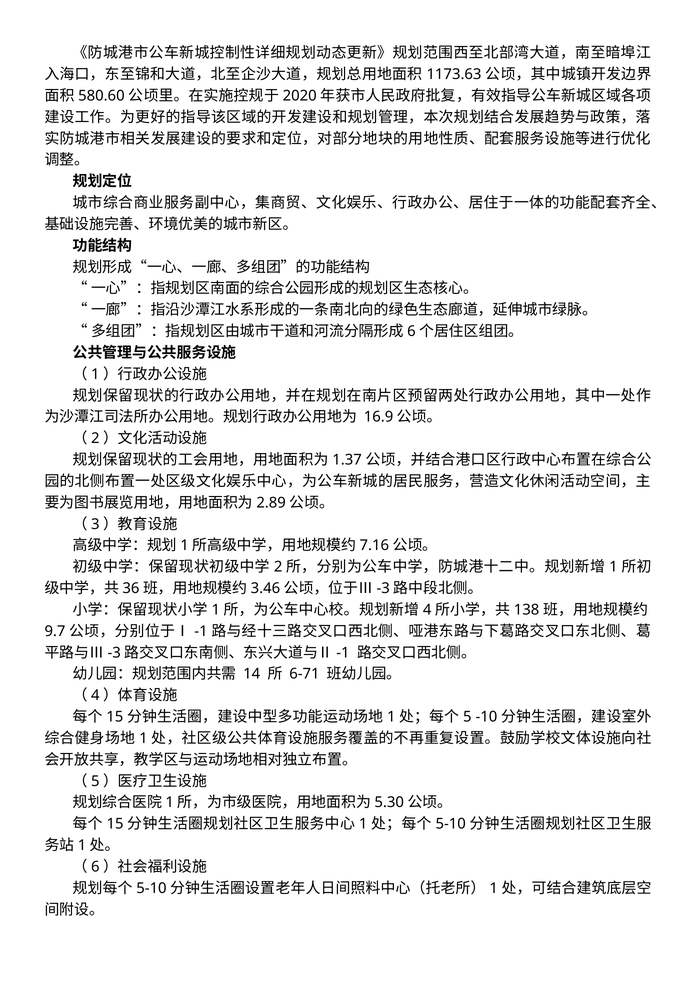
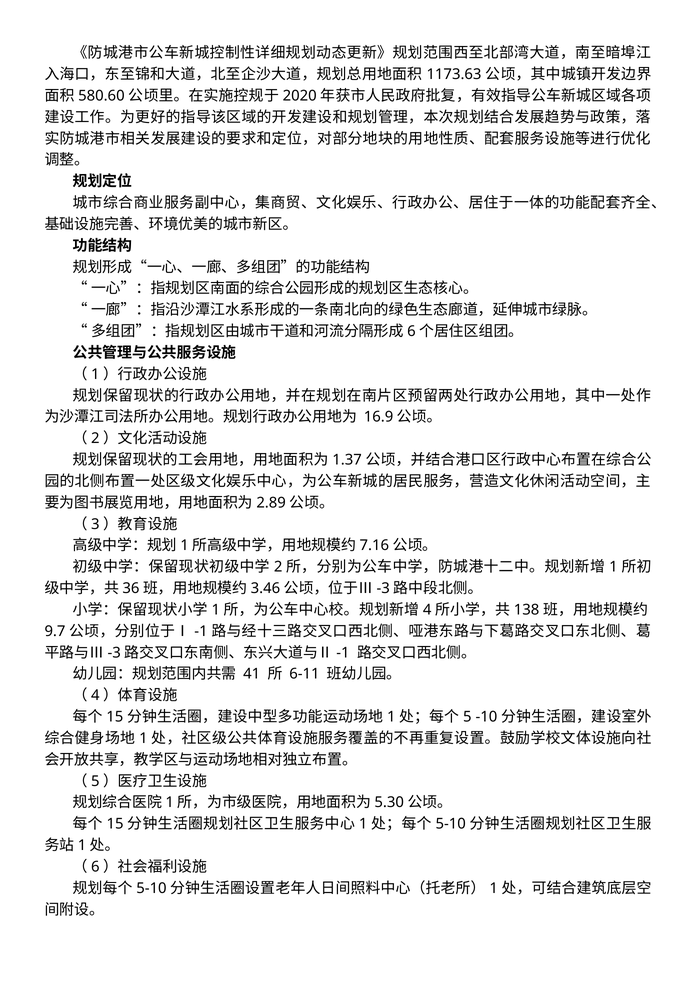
14: 14 -> 41
6-71: 6-71 -> 6-11
